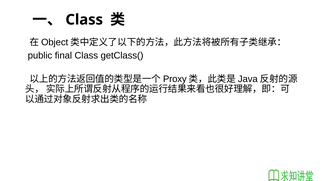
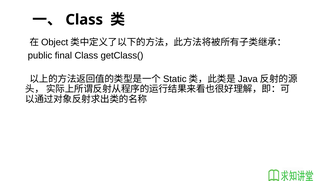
Proxy: Proxy -> Static
